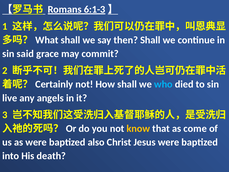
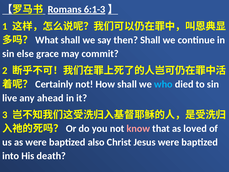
said: said -> else
angels: angels -> ahead
know colour: yellow -> pink
come: come -> loved
